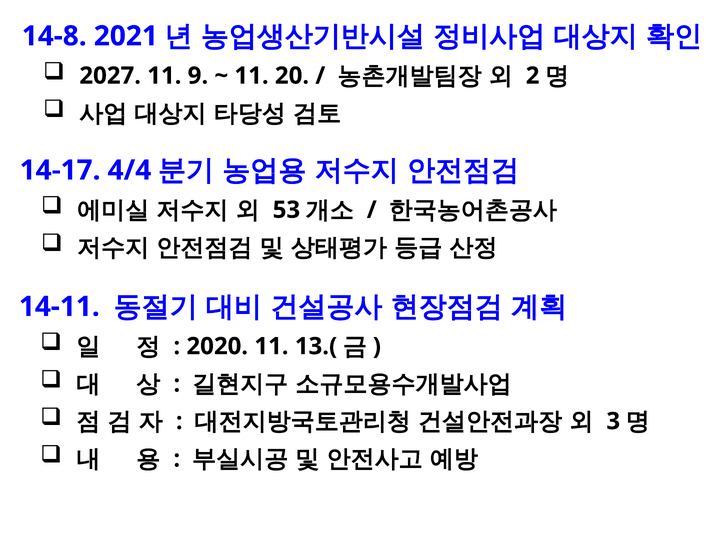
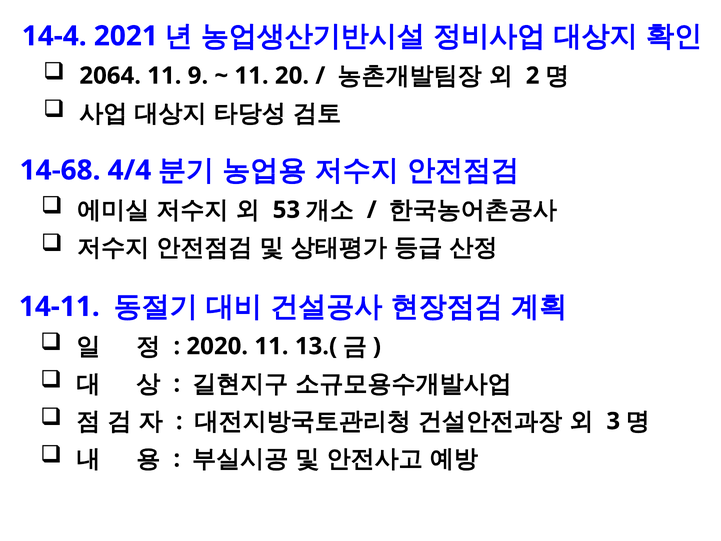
14-8: 14-8 -> 14-4
2027: 2027 -> 2064
14-17: 14-17 -> 14-68
